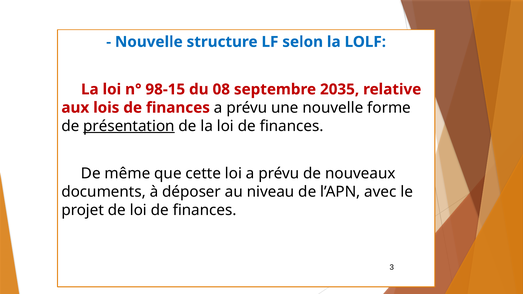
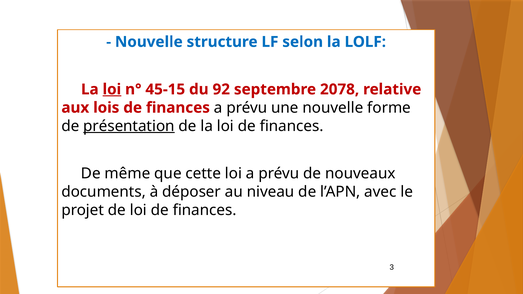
loi at (112, 89) underline: none -> present
98-15: 98-15 -> 45-15
08: 08 -> 92
2035: 2035 -> 2078
